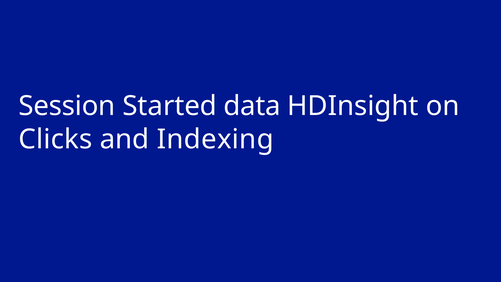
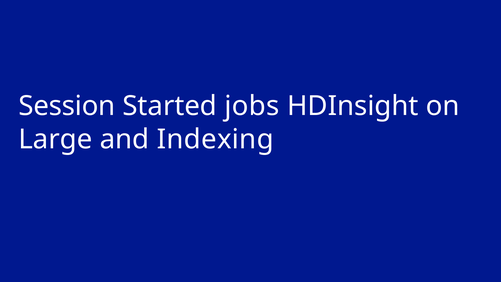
data: data -> jobs
Clicks: Clicks -> Large
